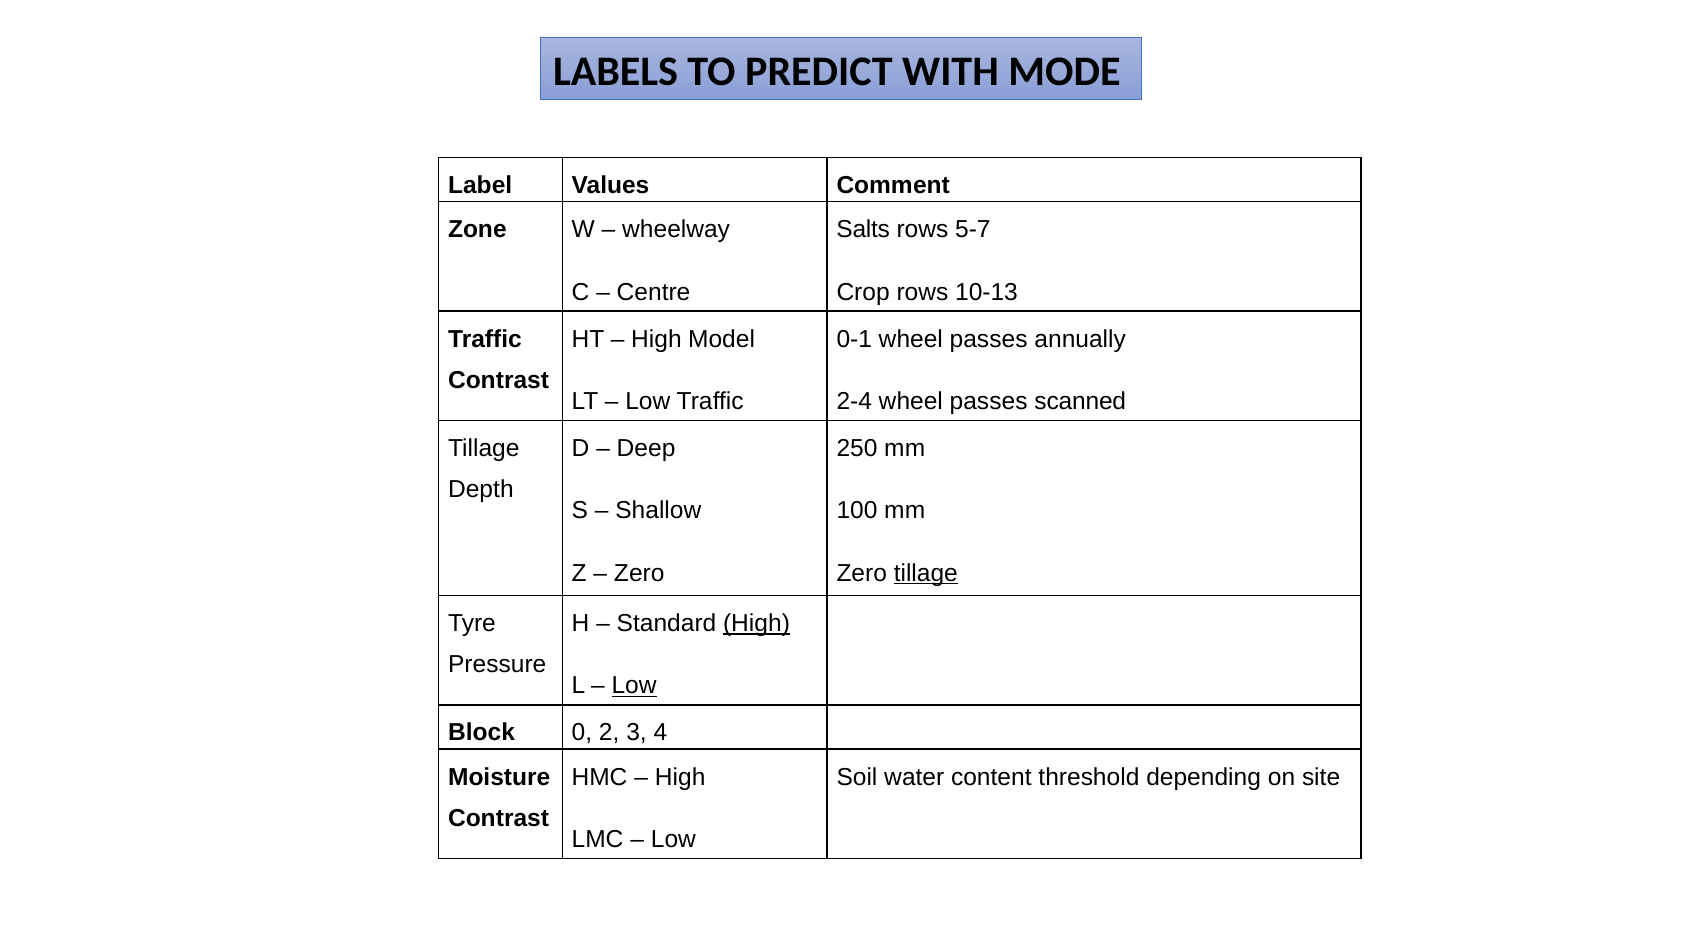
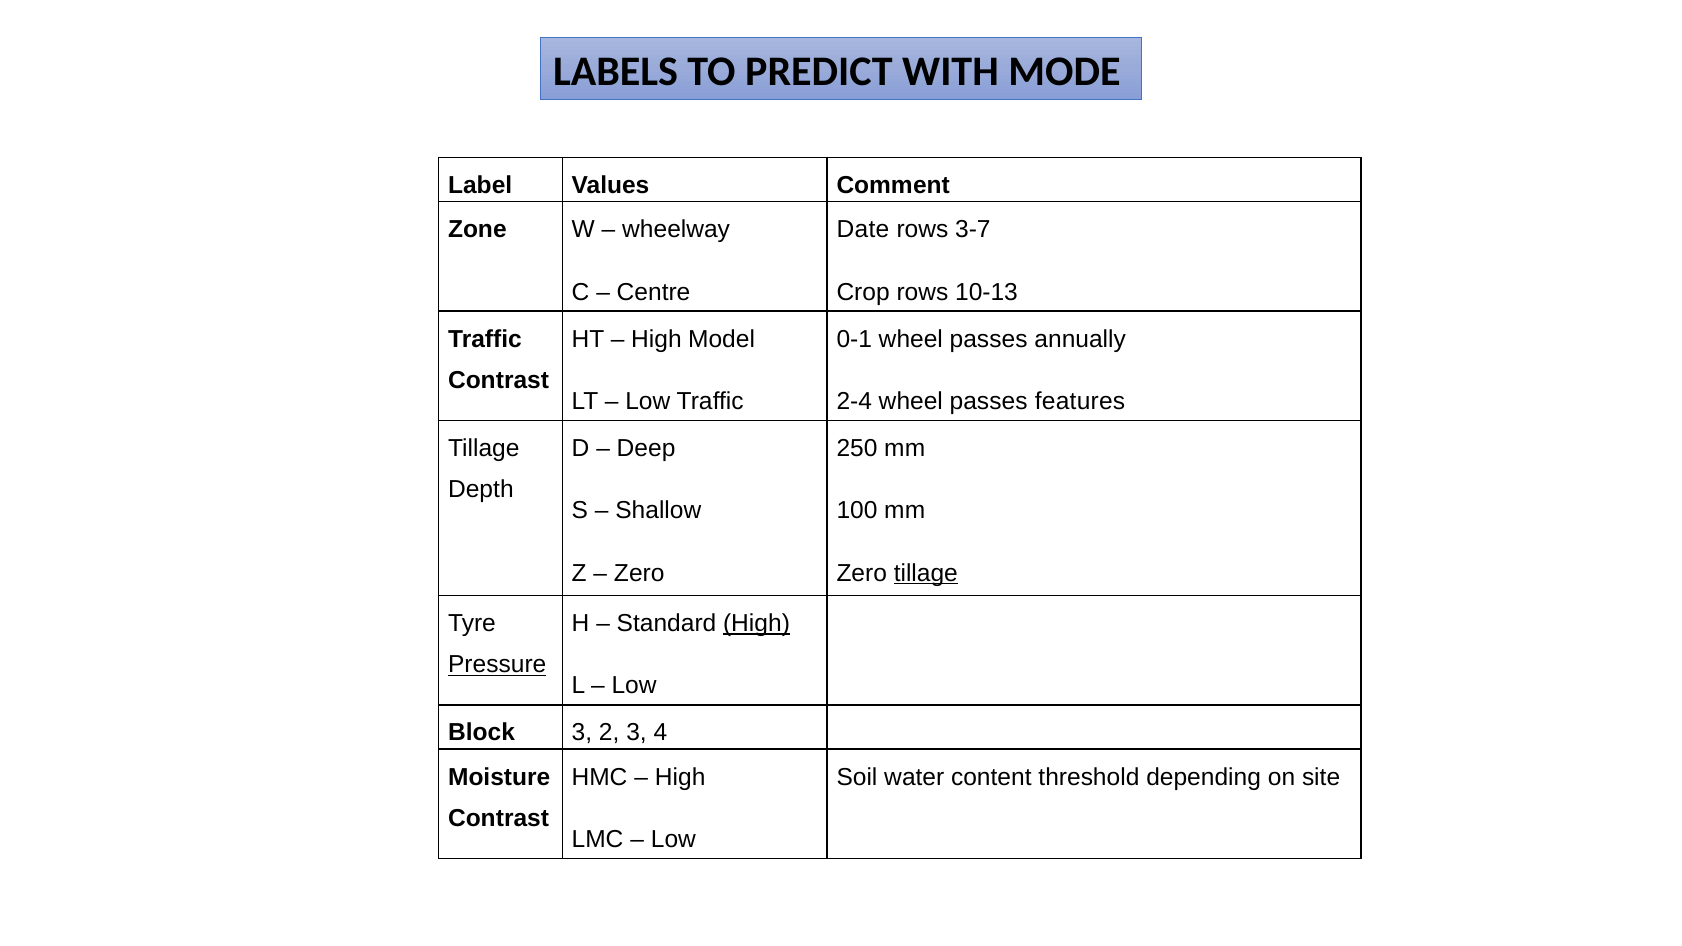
Salts: Salts -> Date
5-7: 5-7 -> 3-7
scanned: scanned -> features
Pressure underline: none -> present
Low at (634, 686) underline: present -> none
Block 0: 0 -> 3
